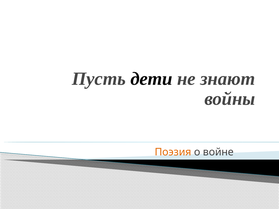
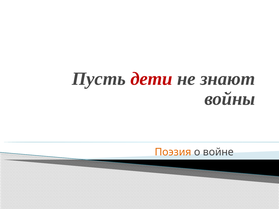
дети colour: black -> red
